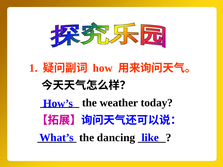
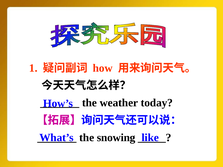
dancing: dancing -> snowing
